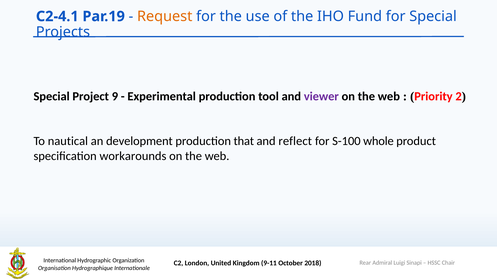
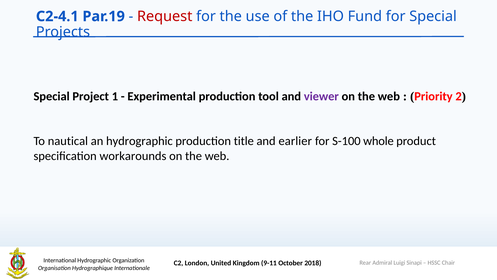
Request colour: orange -> red
9: 9 -> 1
an development: development -> hydrographic
that: that -> title
reflect: reflect -> earlier
